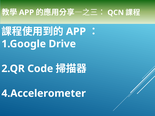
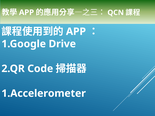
4.Accelerometer: 4.Accelerometer -> 1.Accelerometer
